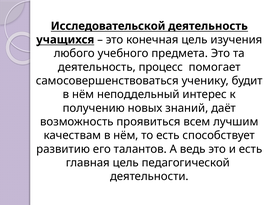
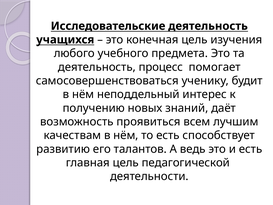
Исследовательской: Исследовательской -> Исследовательские
